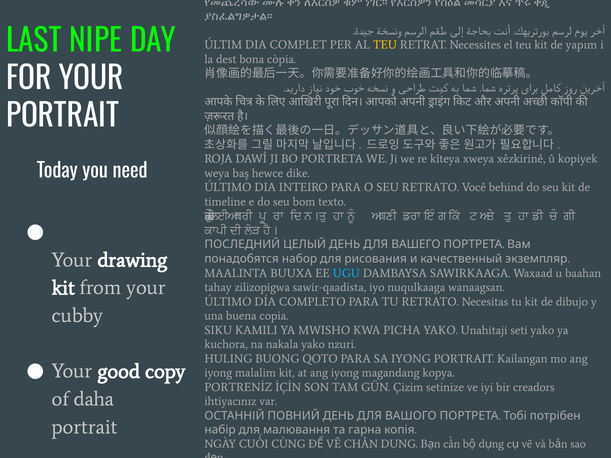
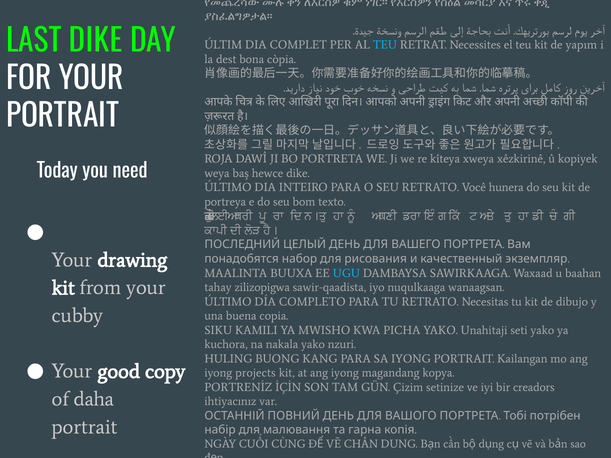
LAST NIPE: NIPE -> DIKE
TEU at (385, 45) colour: yellow -> light blue
behind: behind -> hunera
timeline: timeline -> portreya
QOTO: QOTO -> KANG
malalim: malalim -> projects
